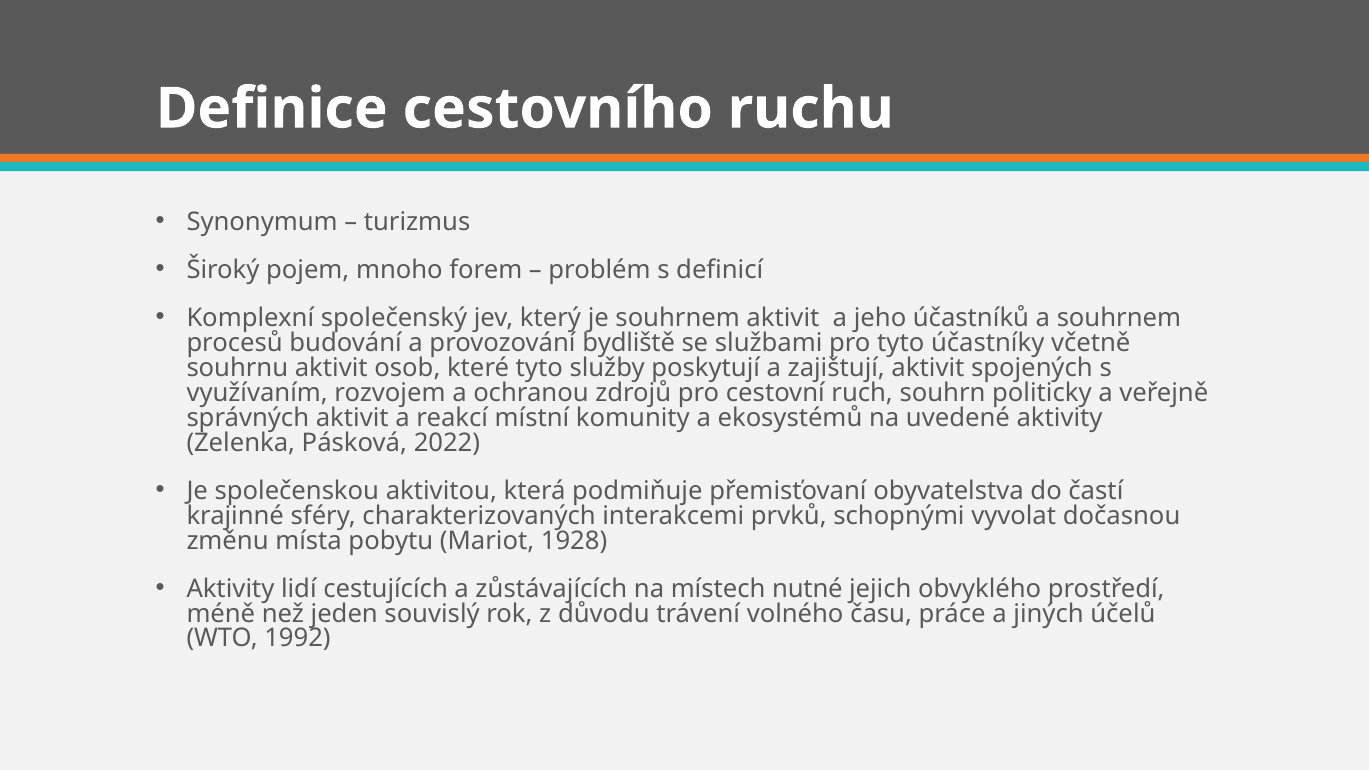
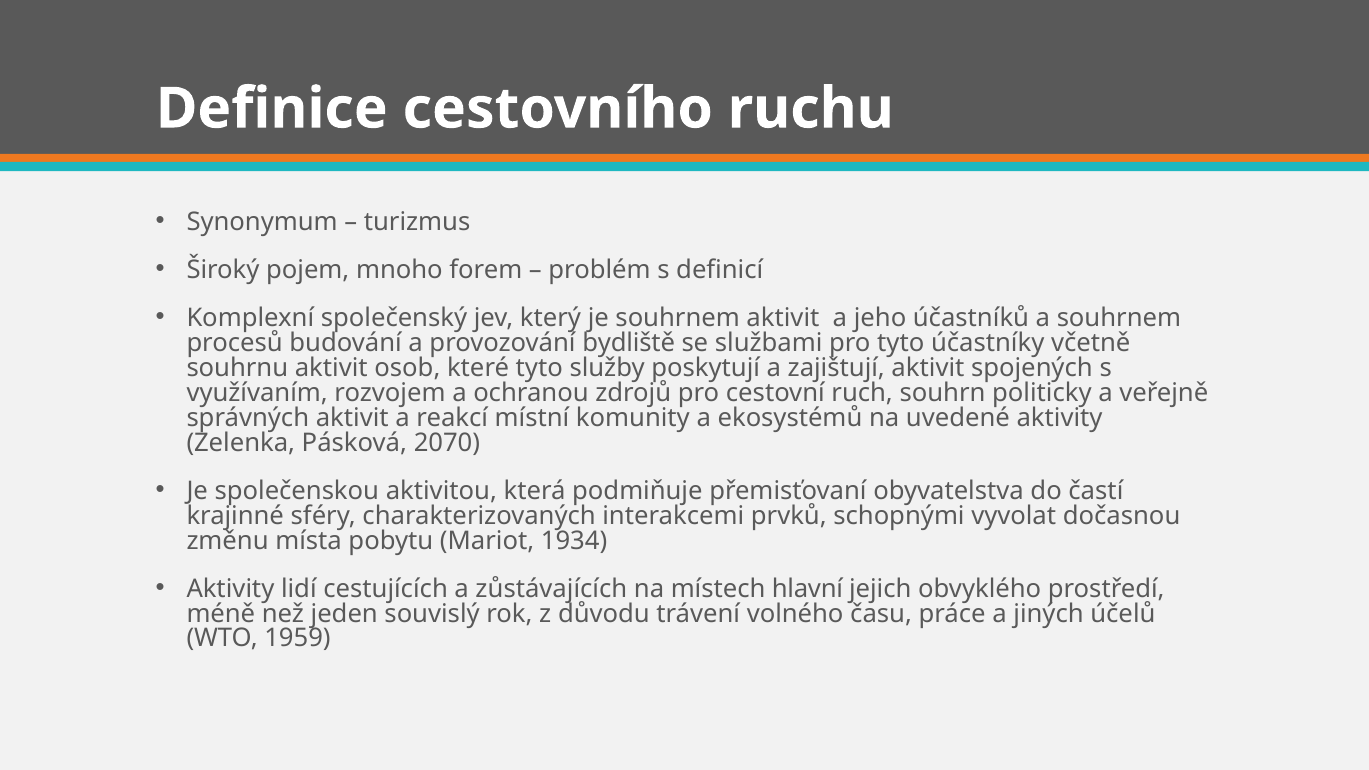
2022: 2022 -> 2070
1928: 1928 -> 1934
nutné: nutné -> hlavní
1992: 1992 -> 1959
